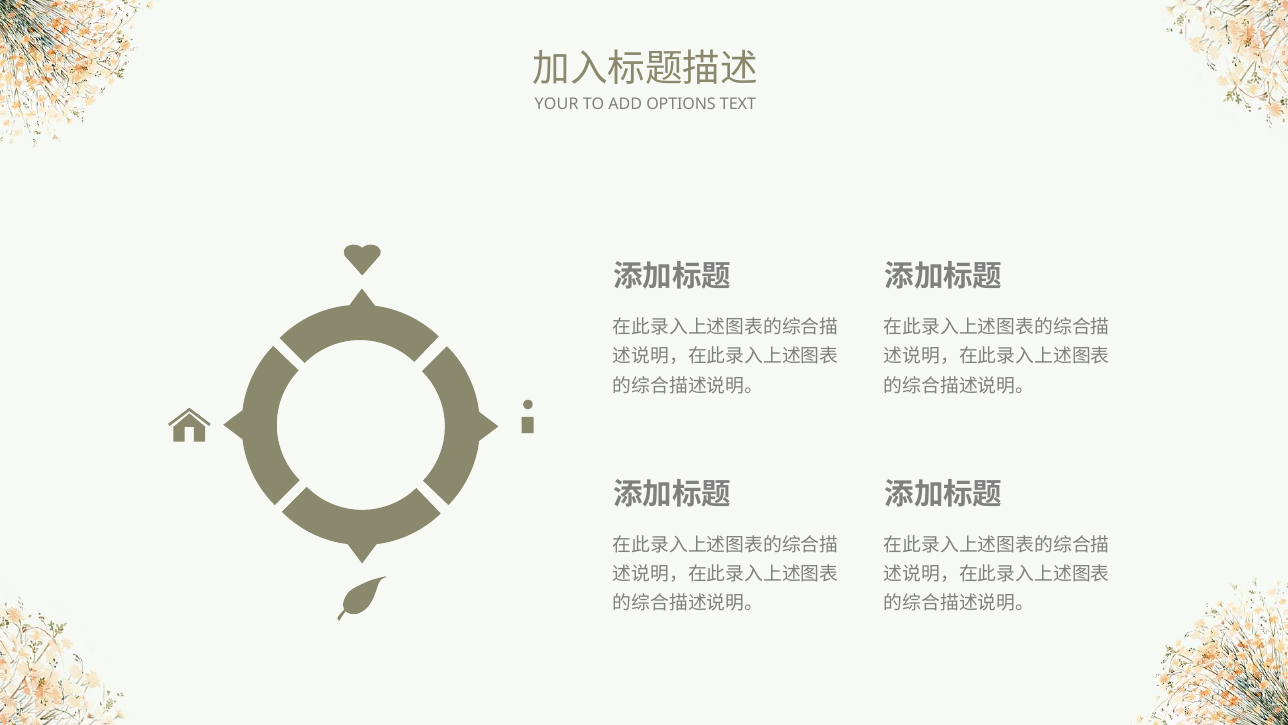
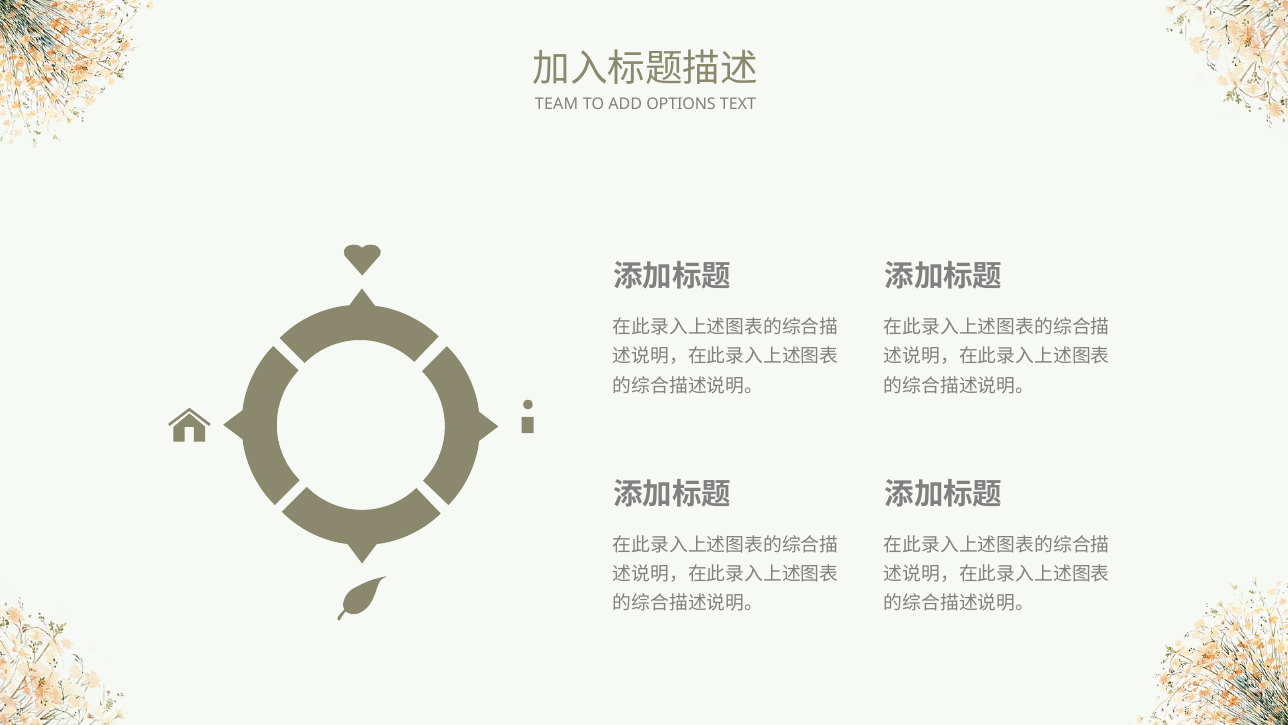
YOUR: YOUR -> TEAM
